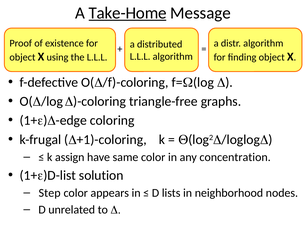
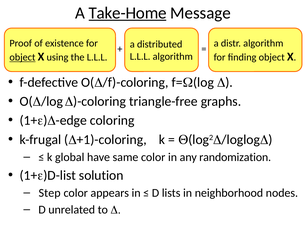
object at (22, 57) underline: none -> present
assign: assign -> global
concentration: concentration -> randomization
